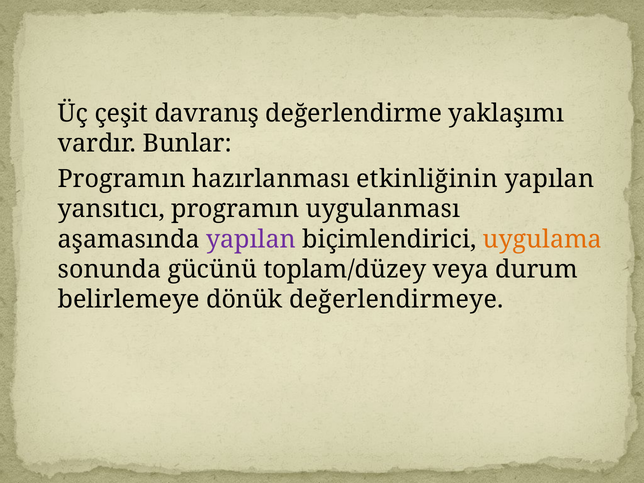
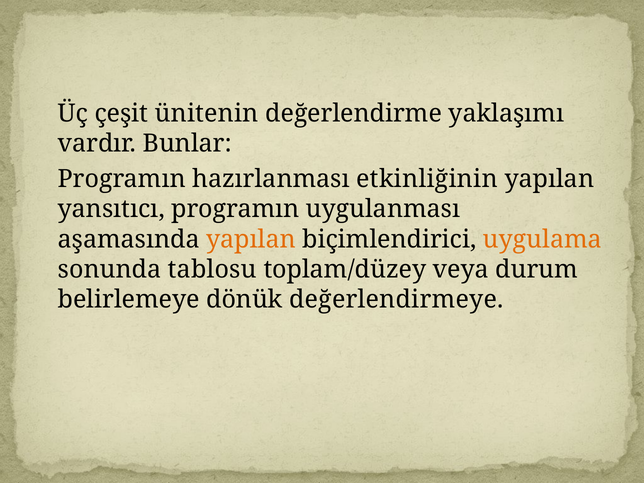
davranış: davranış -> ünitenin
yapılan at (251, 239) colour: purple -> orange
gücünü: gücünü -> tablosu
